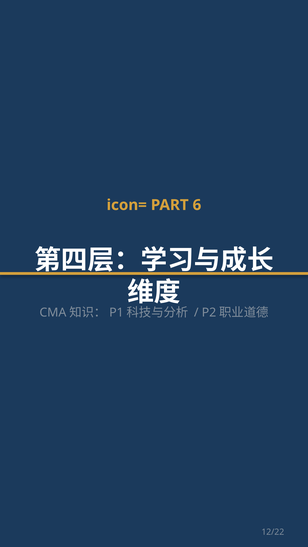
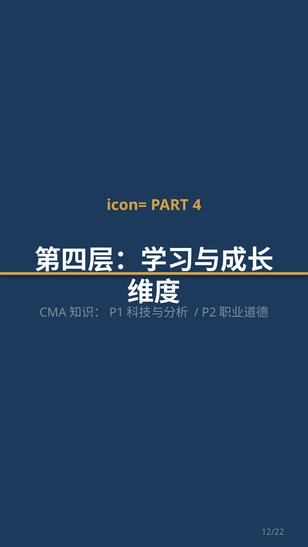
6: 6 -> 4
